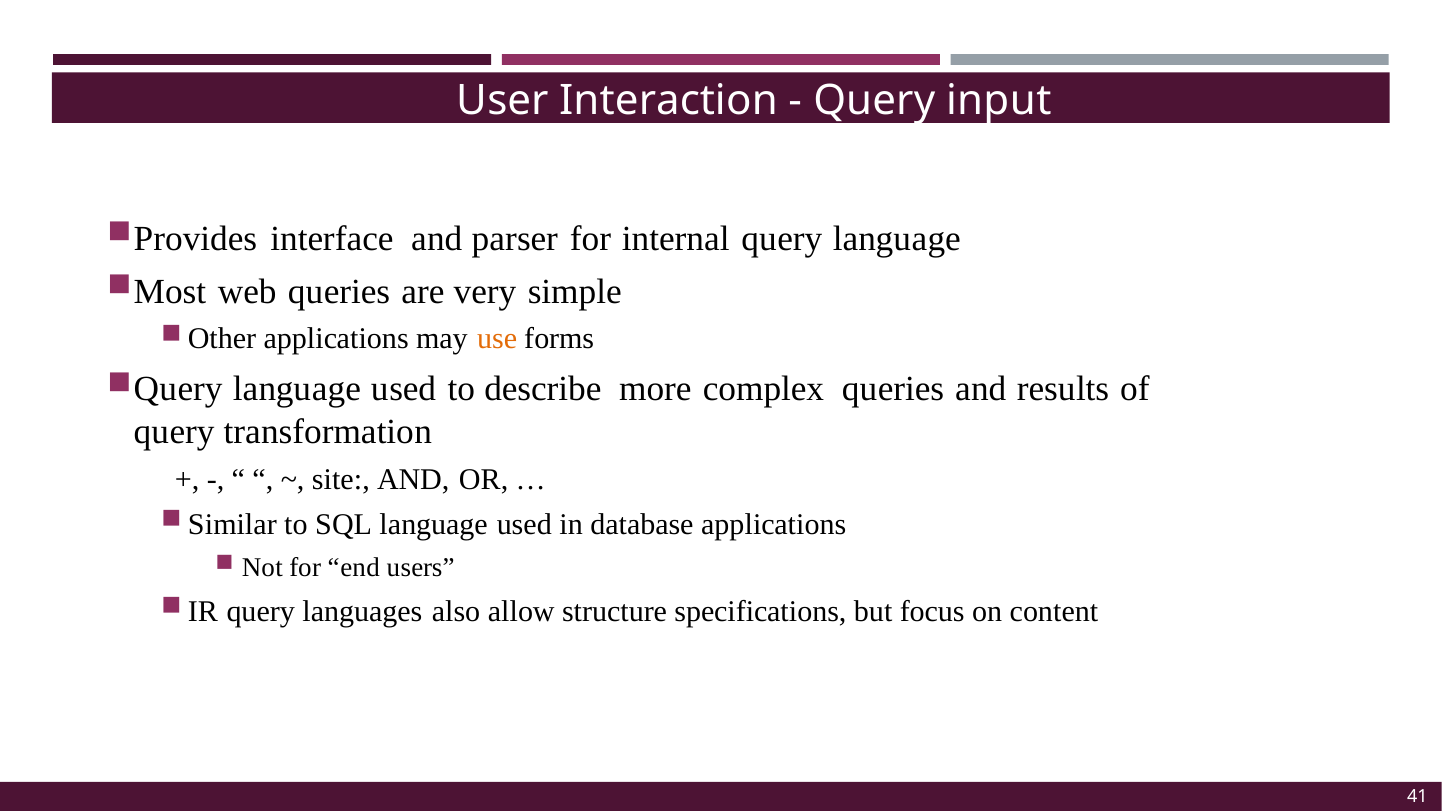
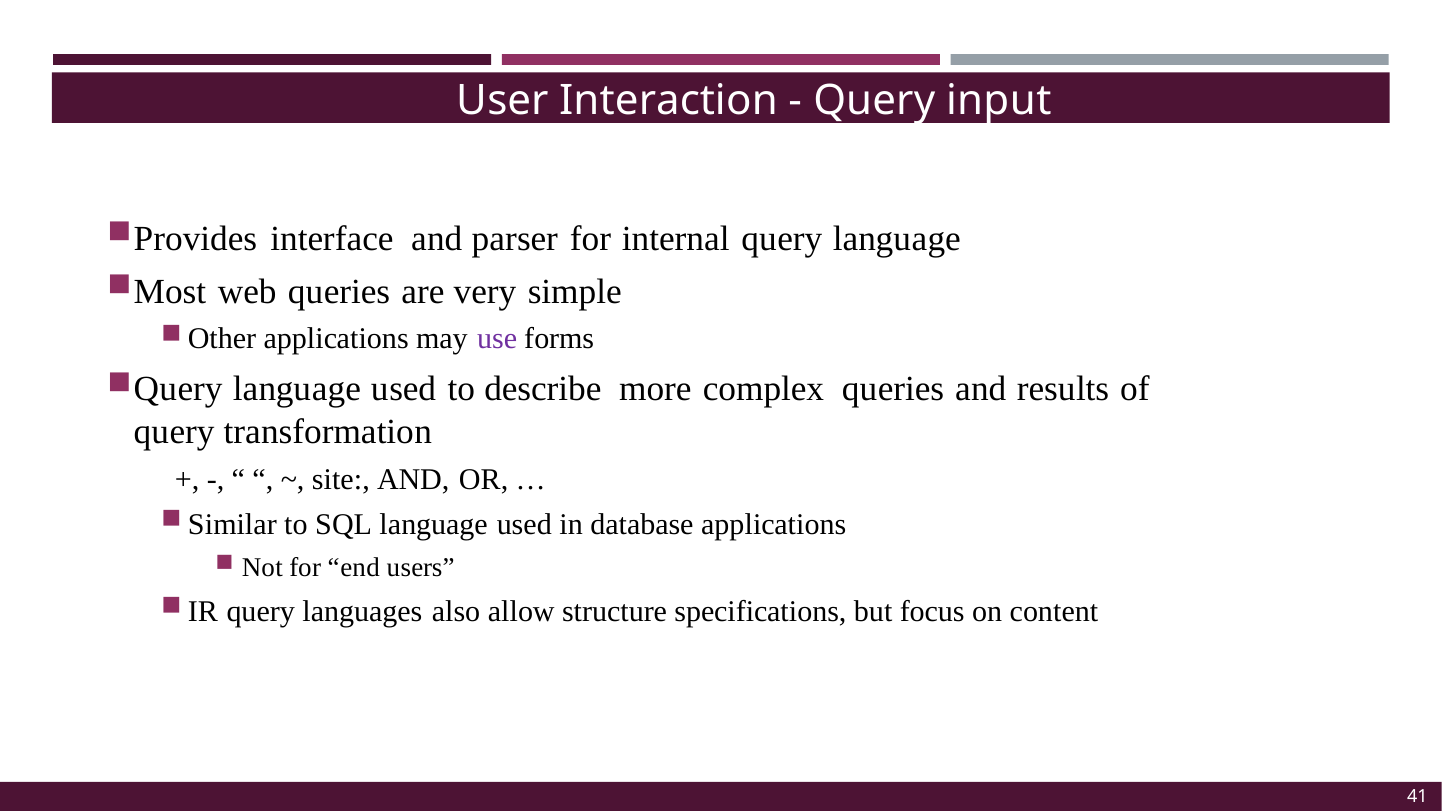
use colour: orange -> purple
